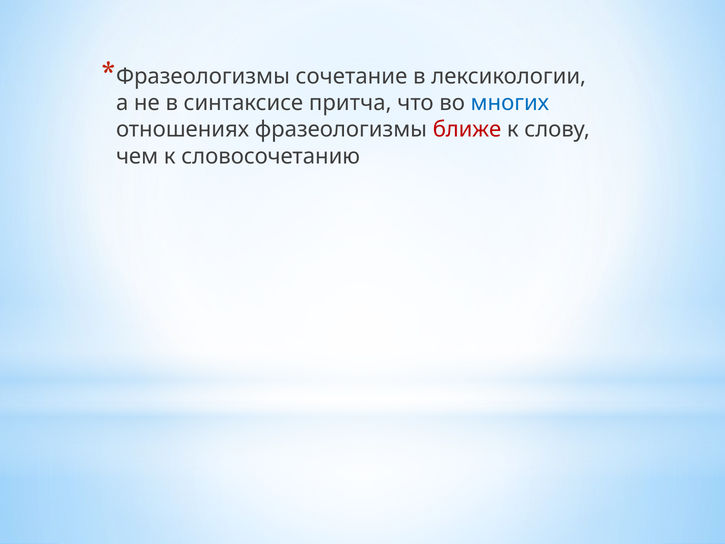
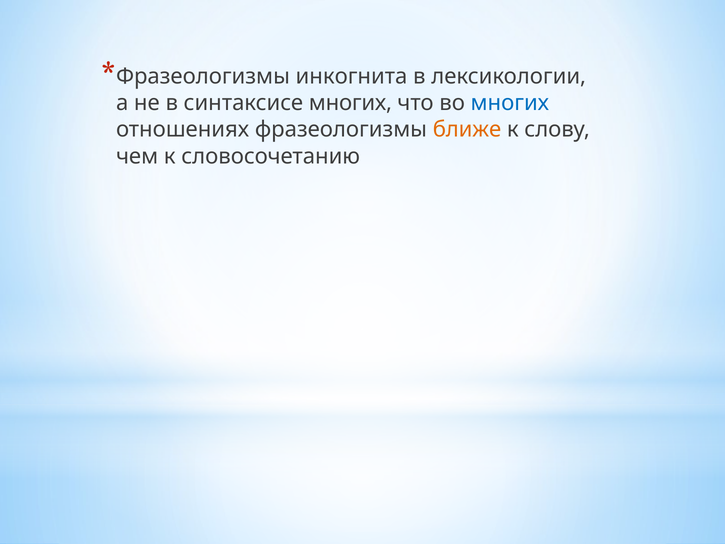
сочетание: сочетание -> инкогнита
синтаксисе притча: притча -> многих
ближе colour: red -> orange
